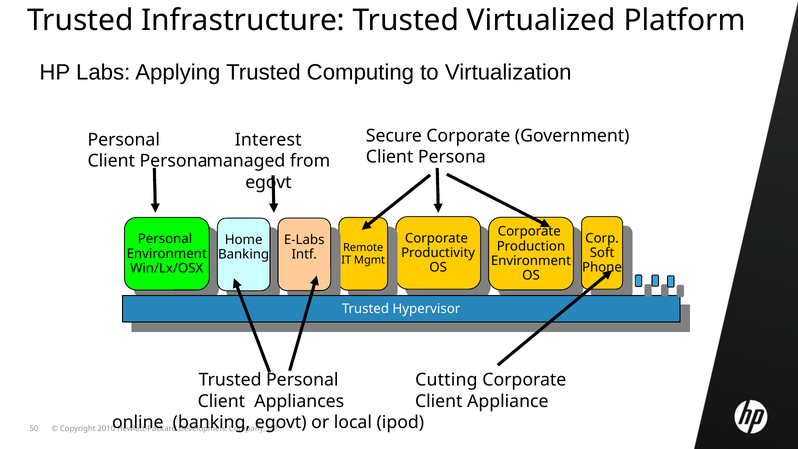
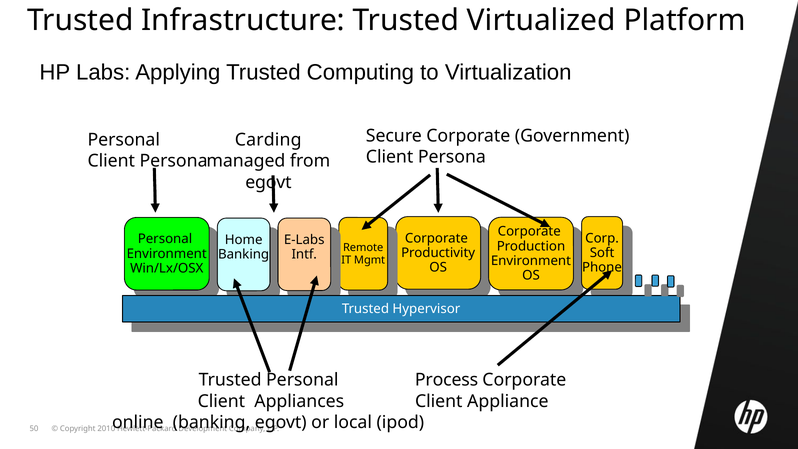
Interest: Interest -> Carding
Cutting: Cutting -> Process
